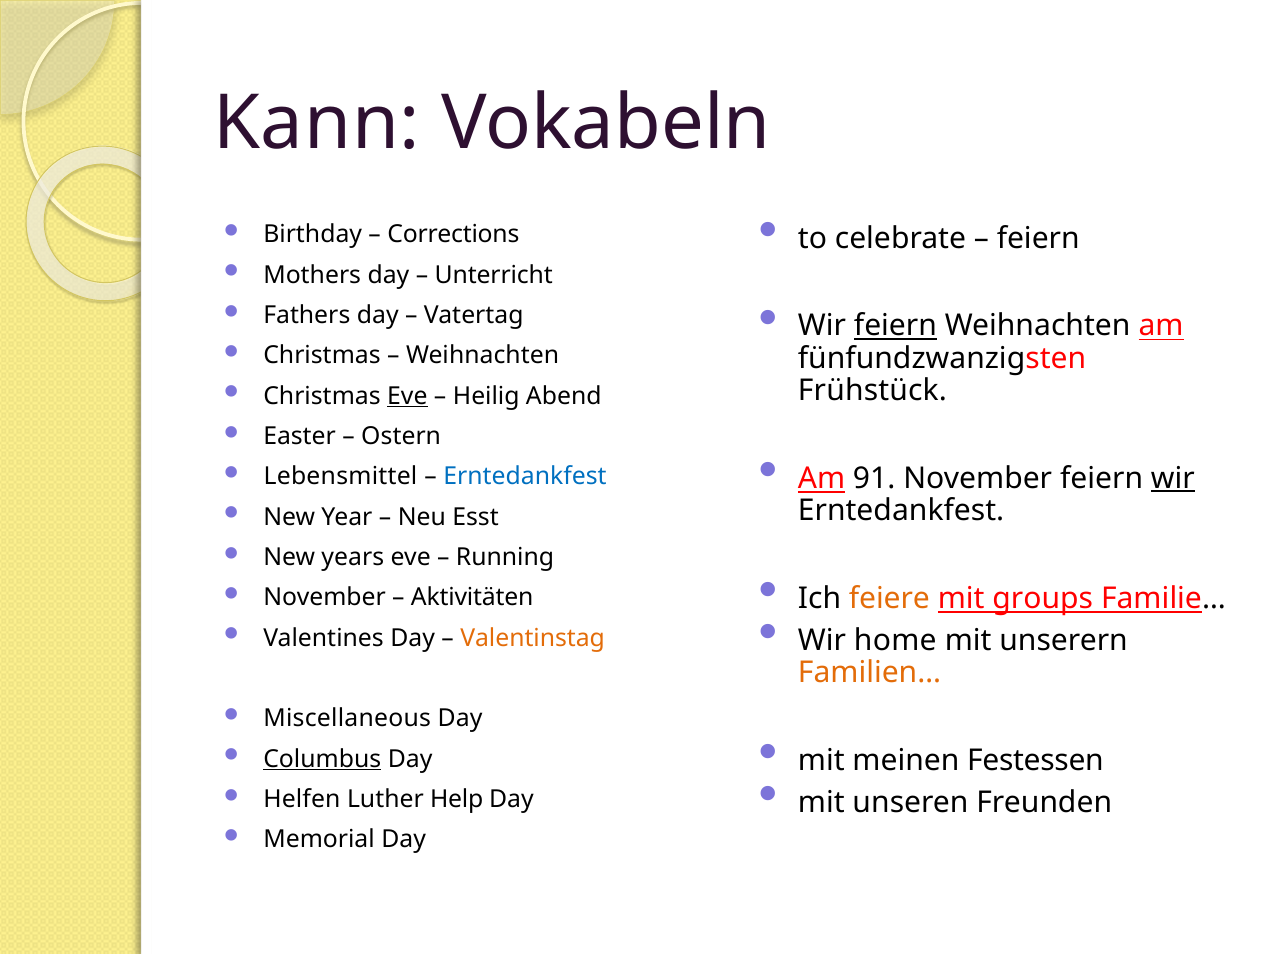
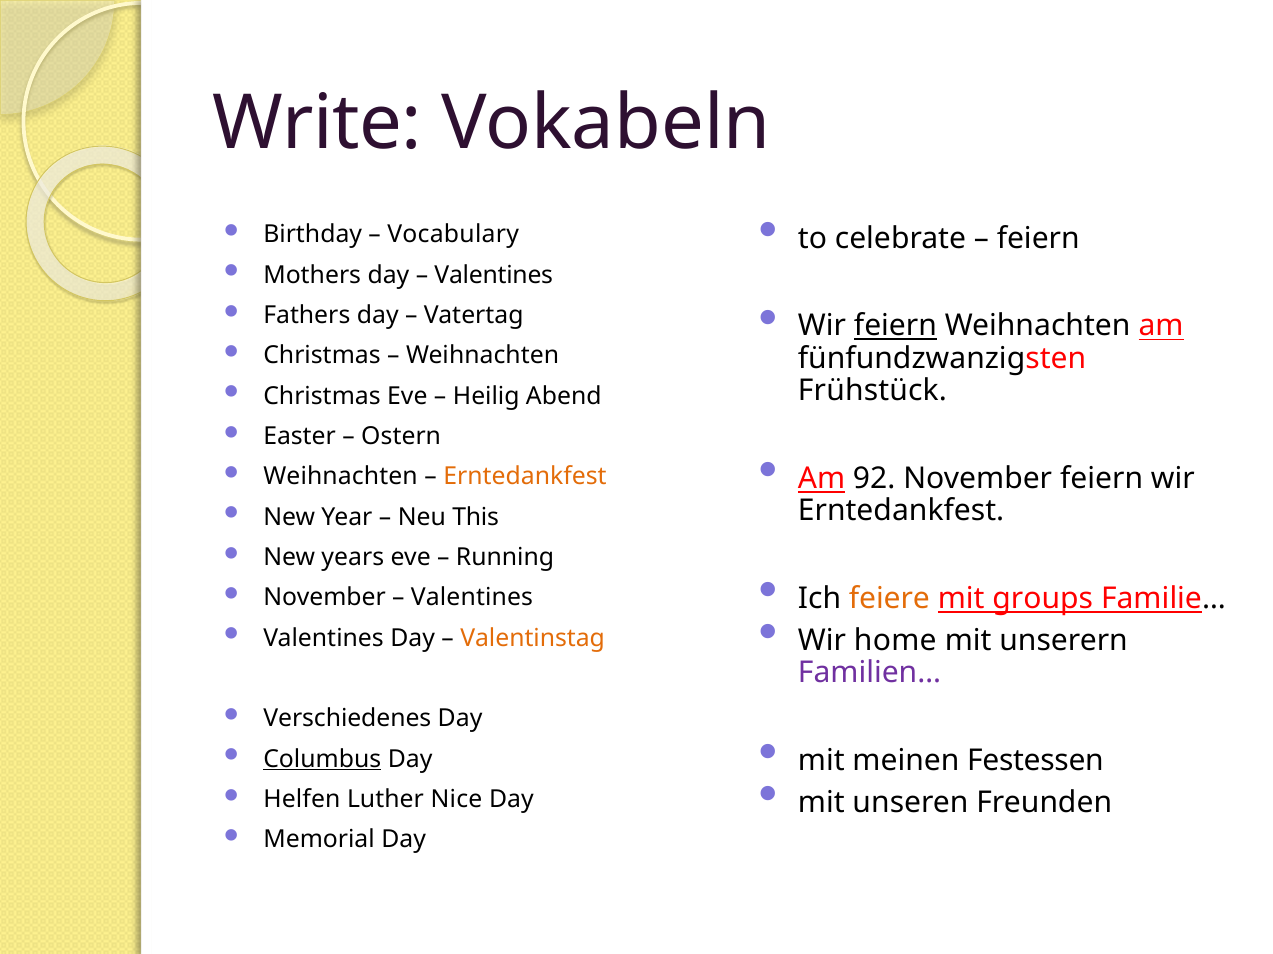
Kann: Kann -> Write
Corrections: Corrections -> Vocabulary
Unterricht at (494, 275): Unterricht -> Valentines
Eve at (407, 396) underline: present -> none
91: 91 -> 92
wir at (1173, 479) underline: present -> none
Lebensmittel at (340, 477): Lebensmittel -> Weihnachten
Erntedankfest at (525, 477) colour: blue -> orange
Esst: Esst -> This
Aktivitäten at (472, 598): Aktivitäten -> Valentines
Familien… colour: orange -> purple
Miscellaneous: Miscellaneous -> Verschiedenes
Help: Help -> Nice
